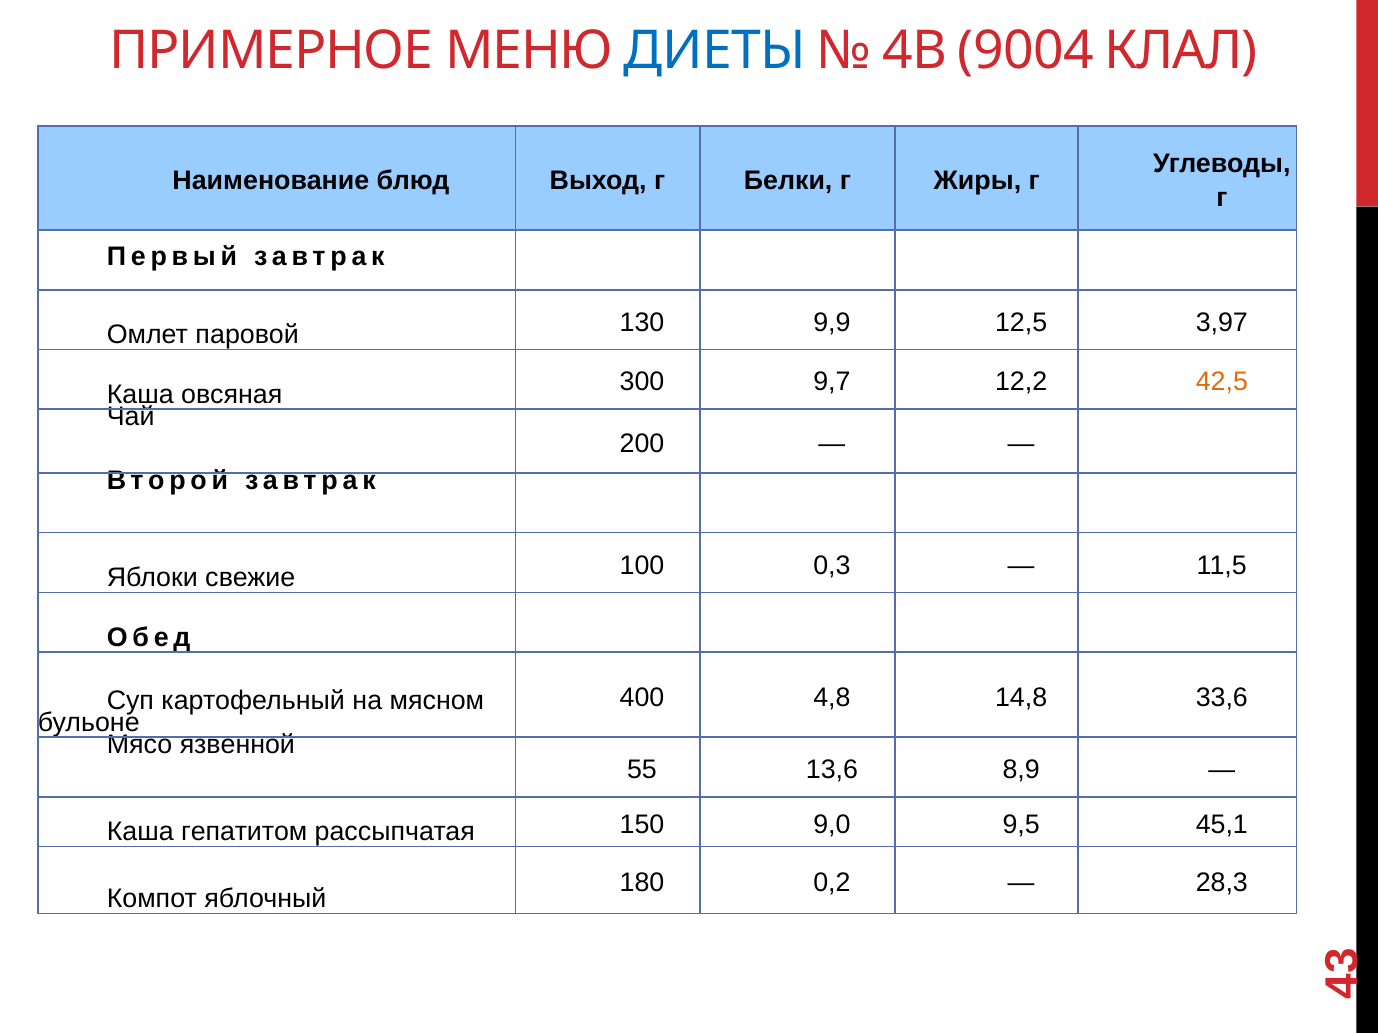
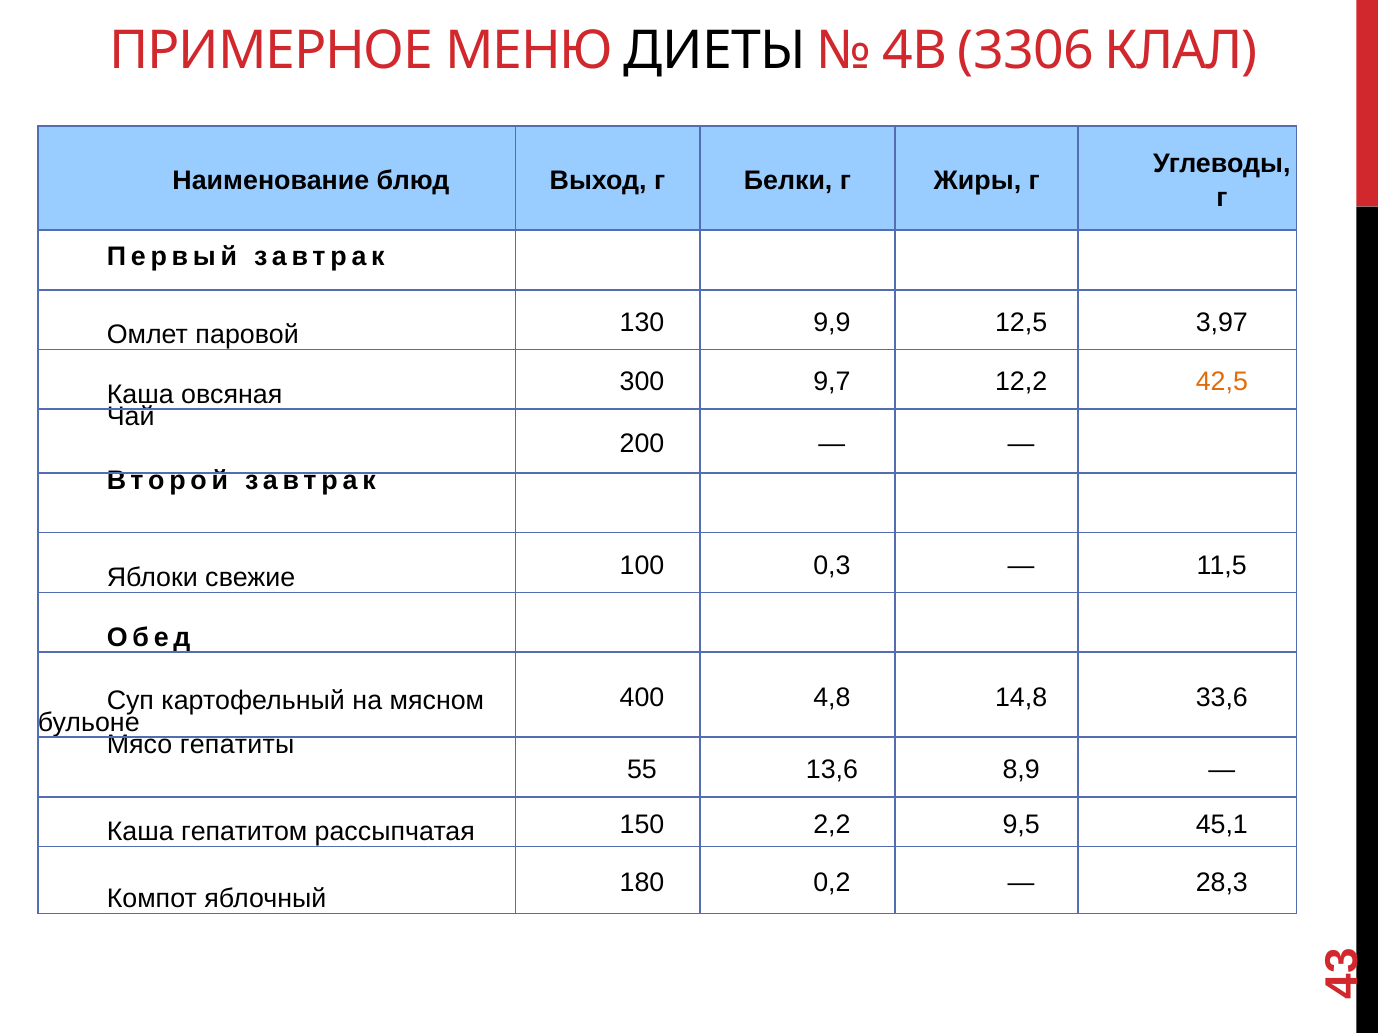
ДИЕТЫ colour: blue -> black
9004: 9004 -> 3306
язвенной: язвенной -> гепатиты
9,0: 9,0 -> 2,2
